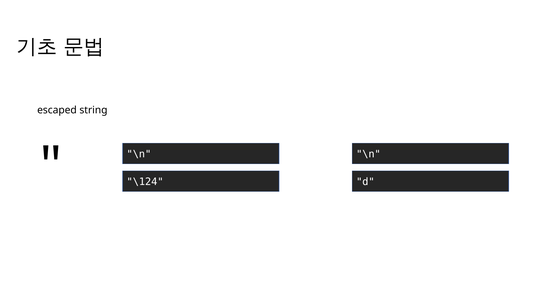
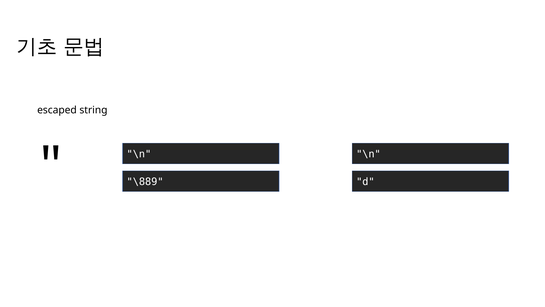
\124: \124 -> \889
